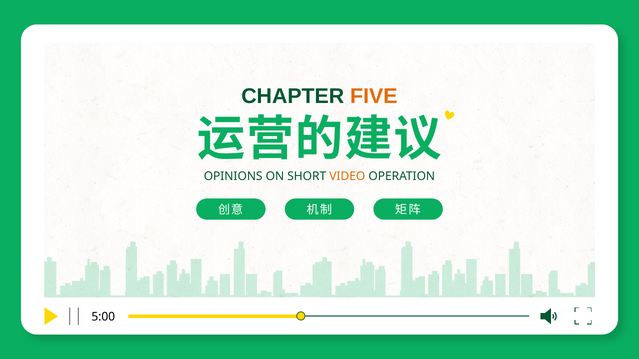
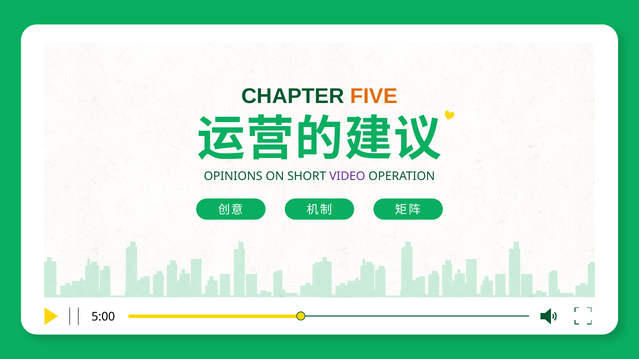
VIDEO colour: orange -> purple
